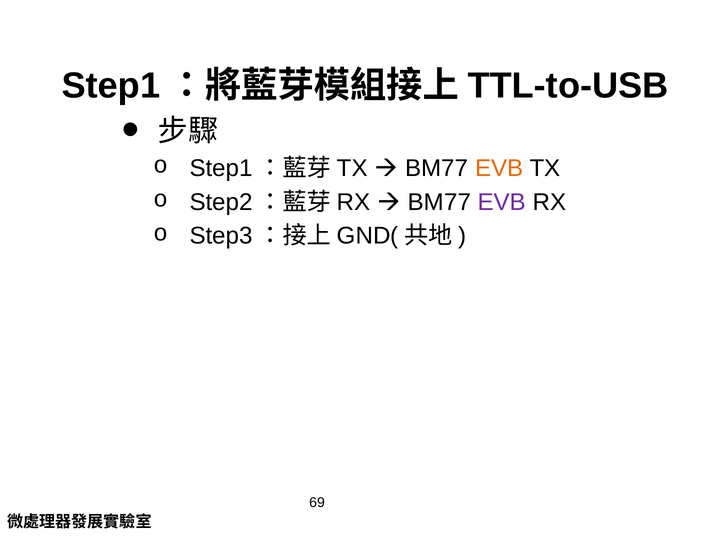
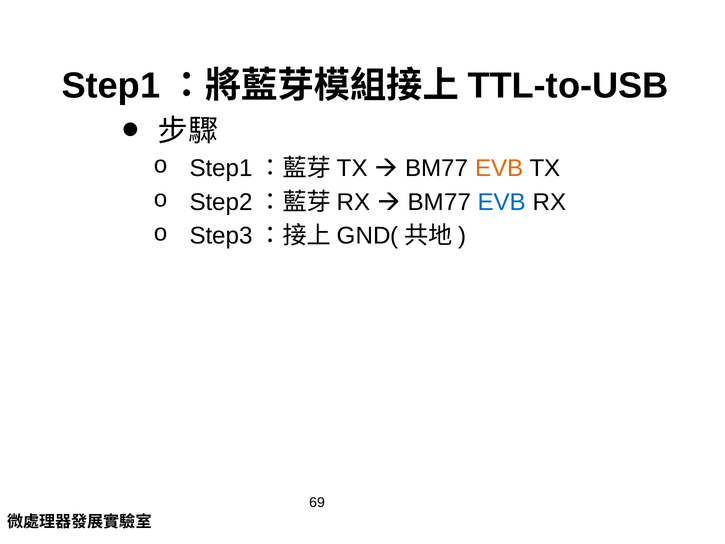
EVB at (502, 202) colour: purple -> blue
